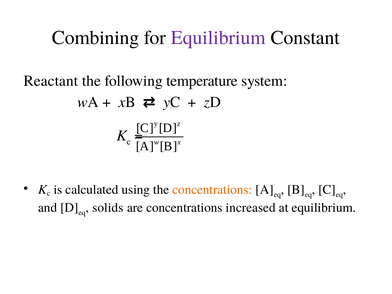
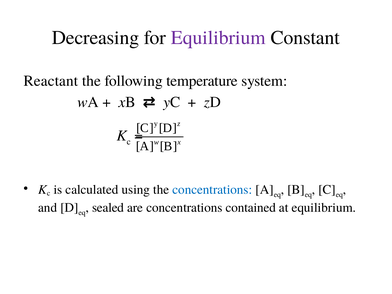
Combining: Combining -> Decreasing
concentrations at (212, 190) colour: orange -> blue
solids: solids -> sealed
increased: increased -> contained
